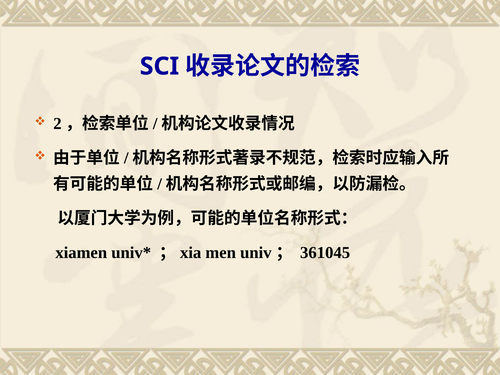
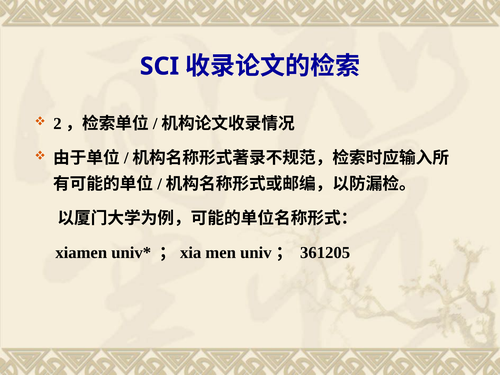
361045: 361045 -> 361205
